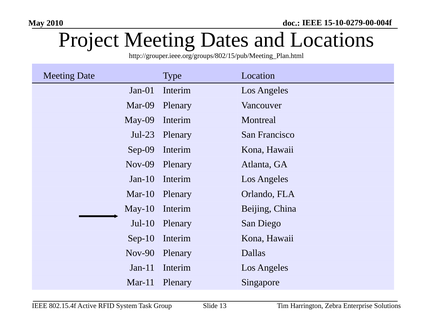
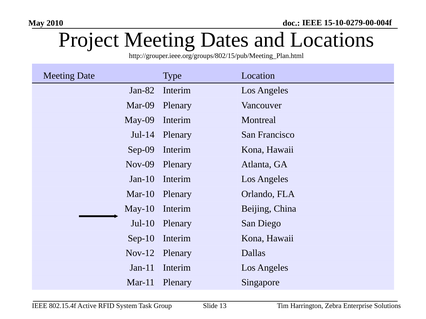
Jan-01: Jan-01 -> Jan-82
Jul-23: Jul-23 -> Jul-14
Nov-90: Nov-90 -> Nov-12
